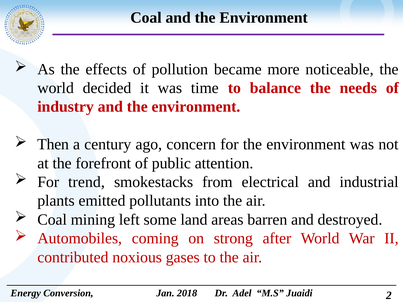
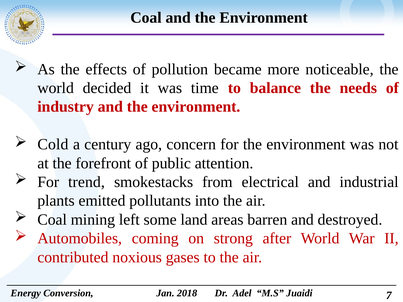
Then: Then -> Cold
2: 2 -> 7
